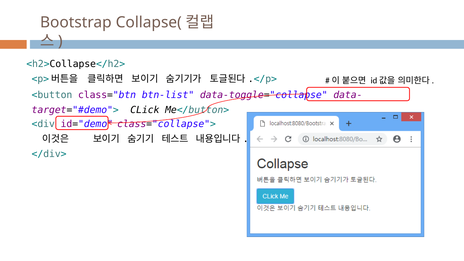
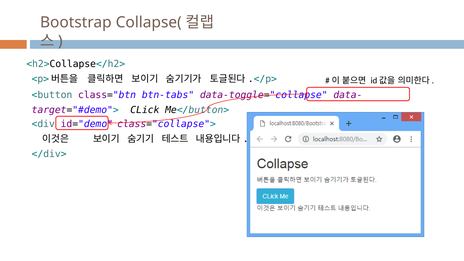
btn-list: btn-list -> btn-tabs
